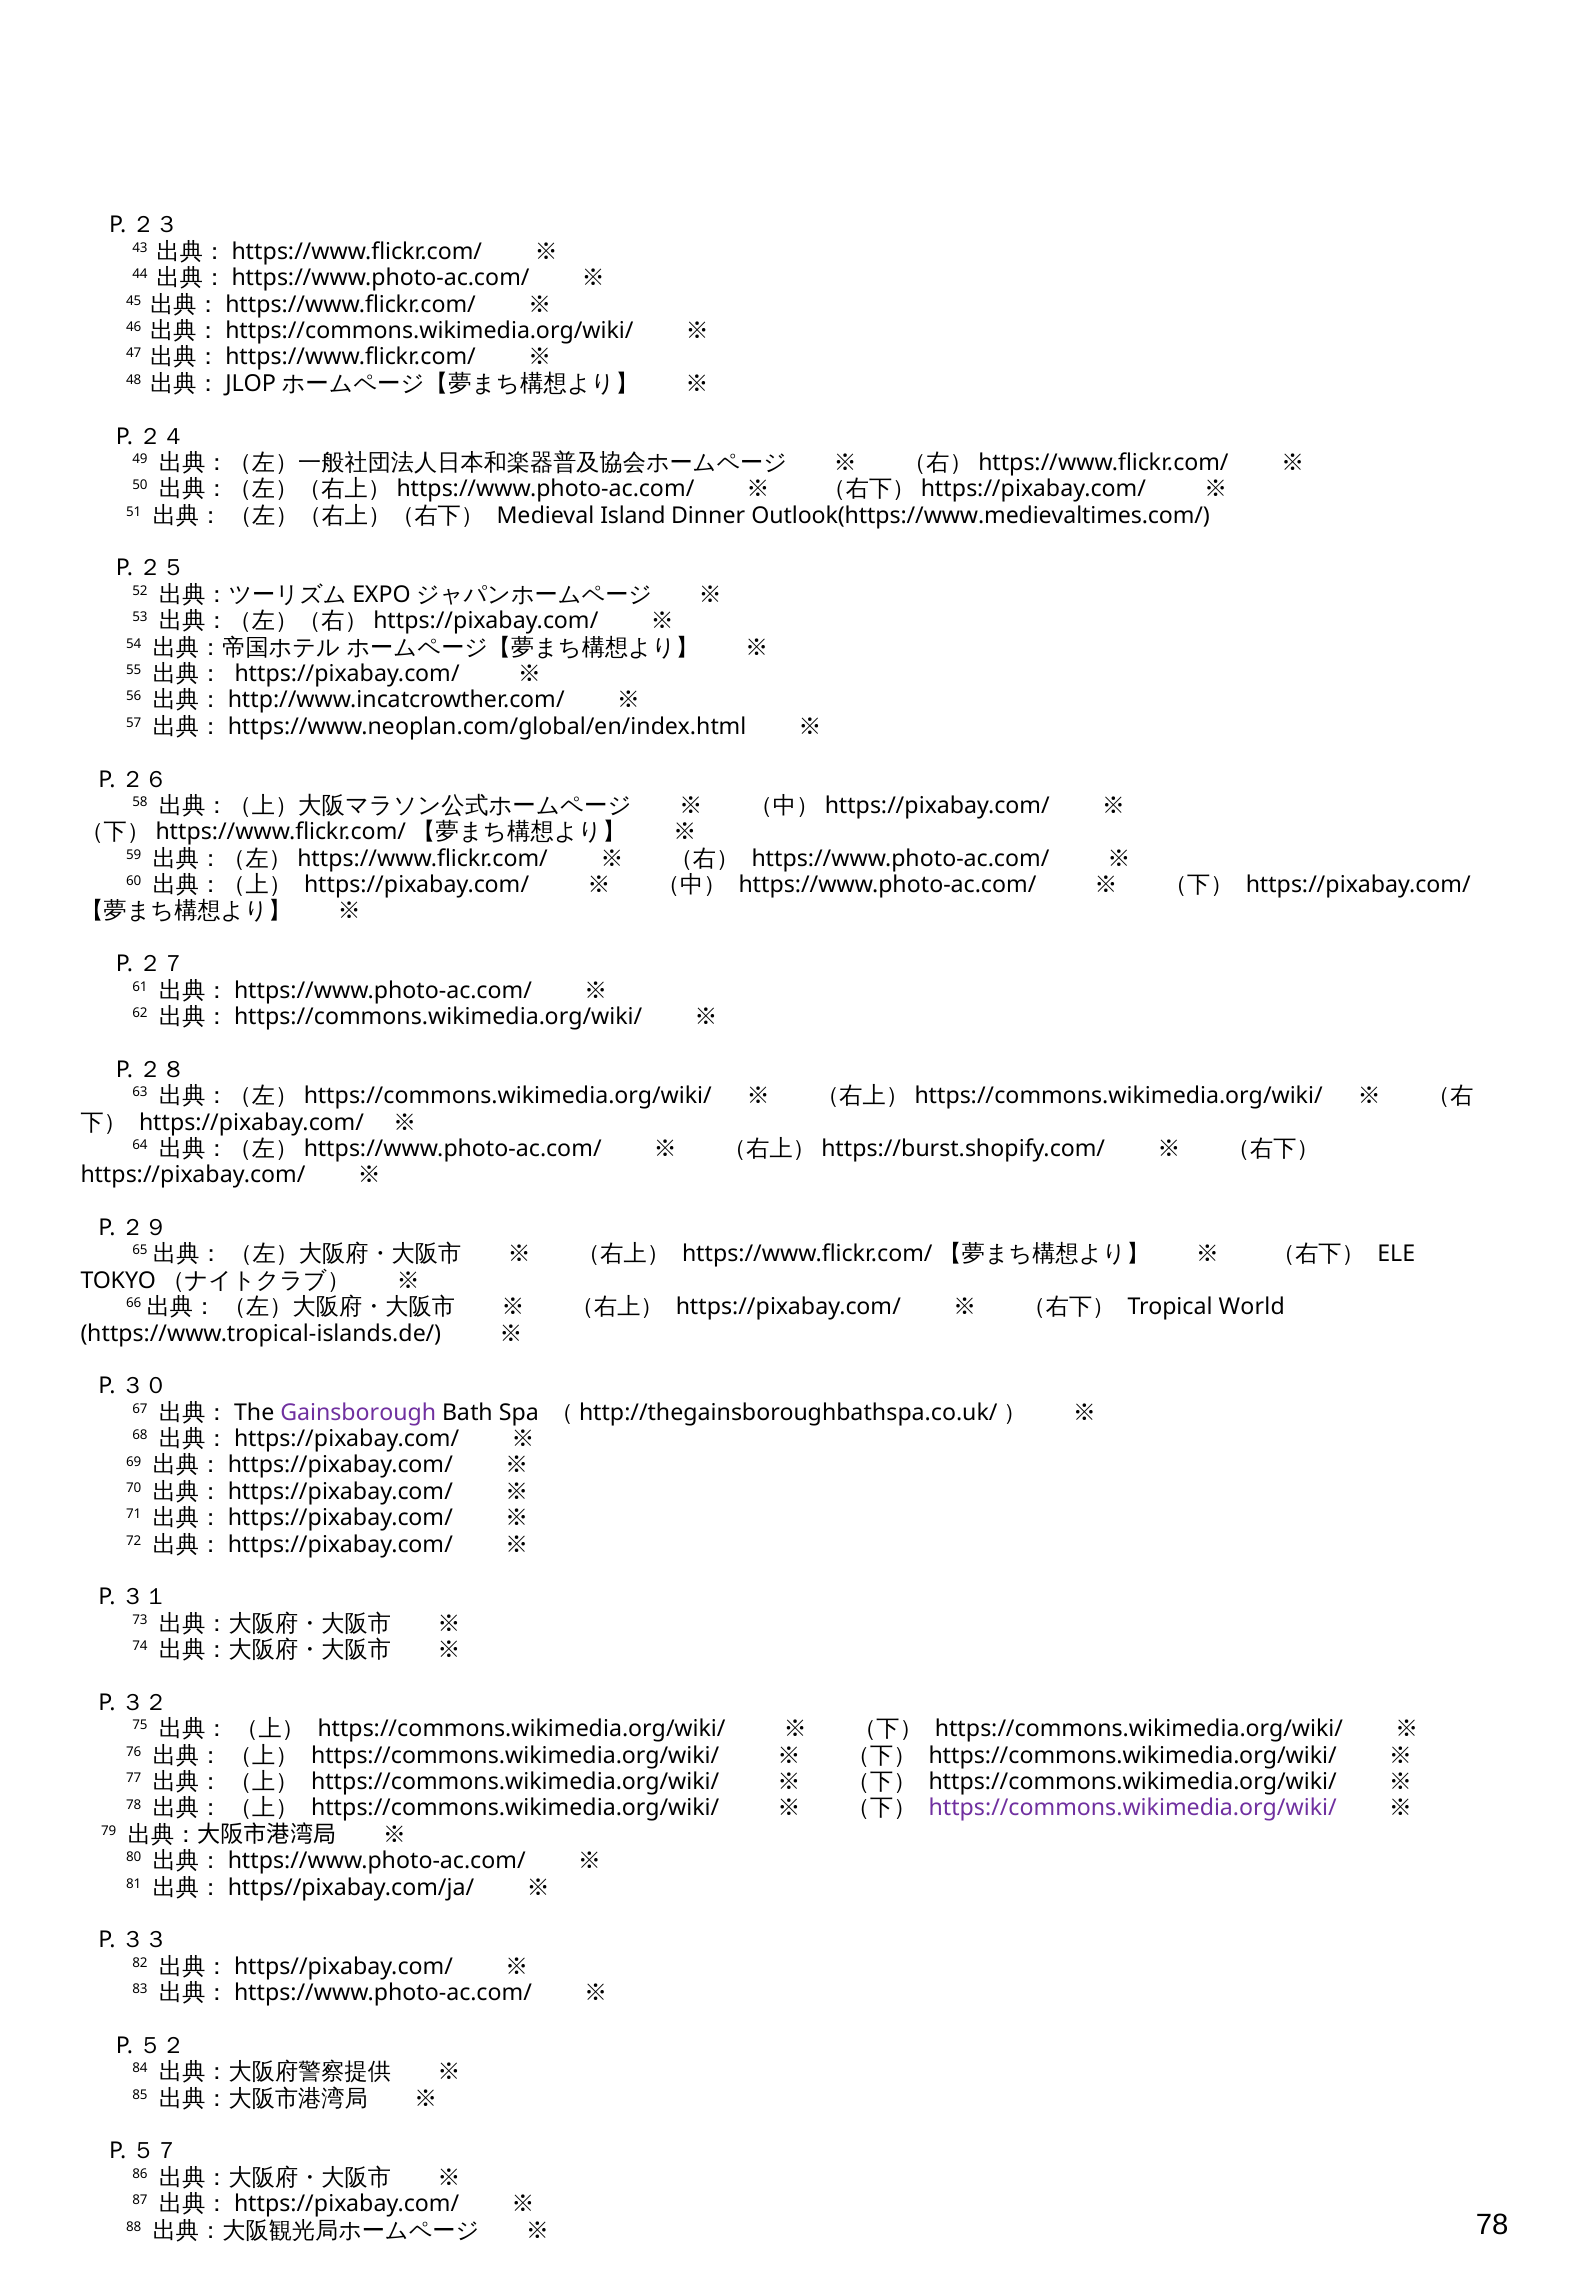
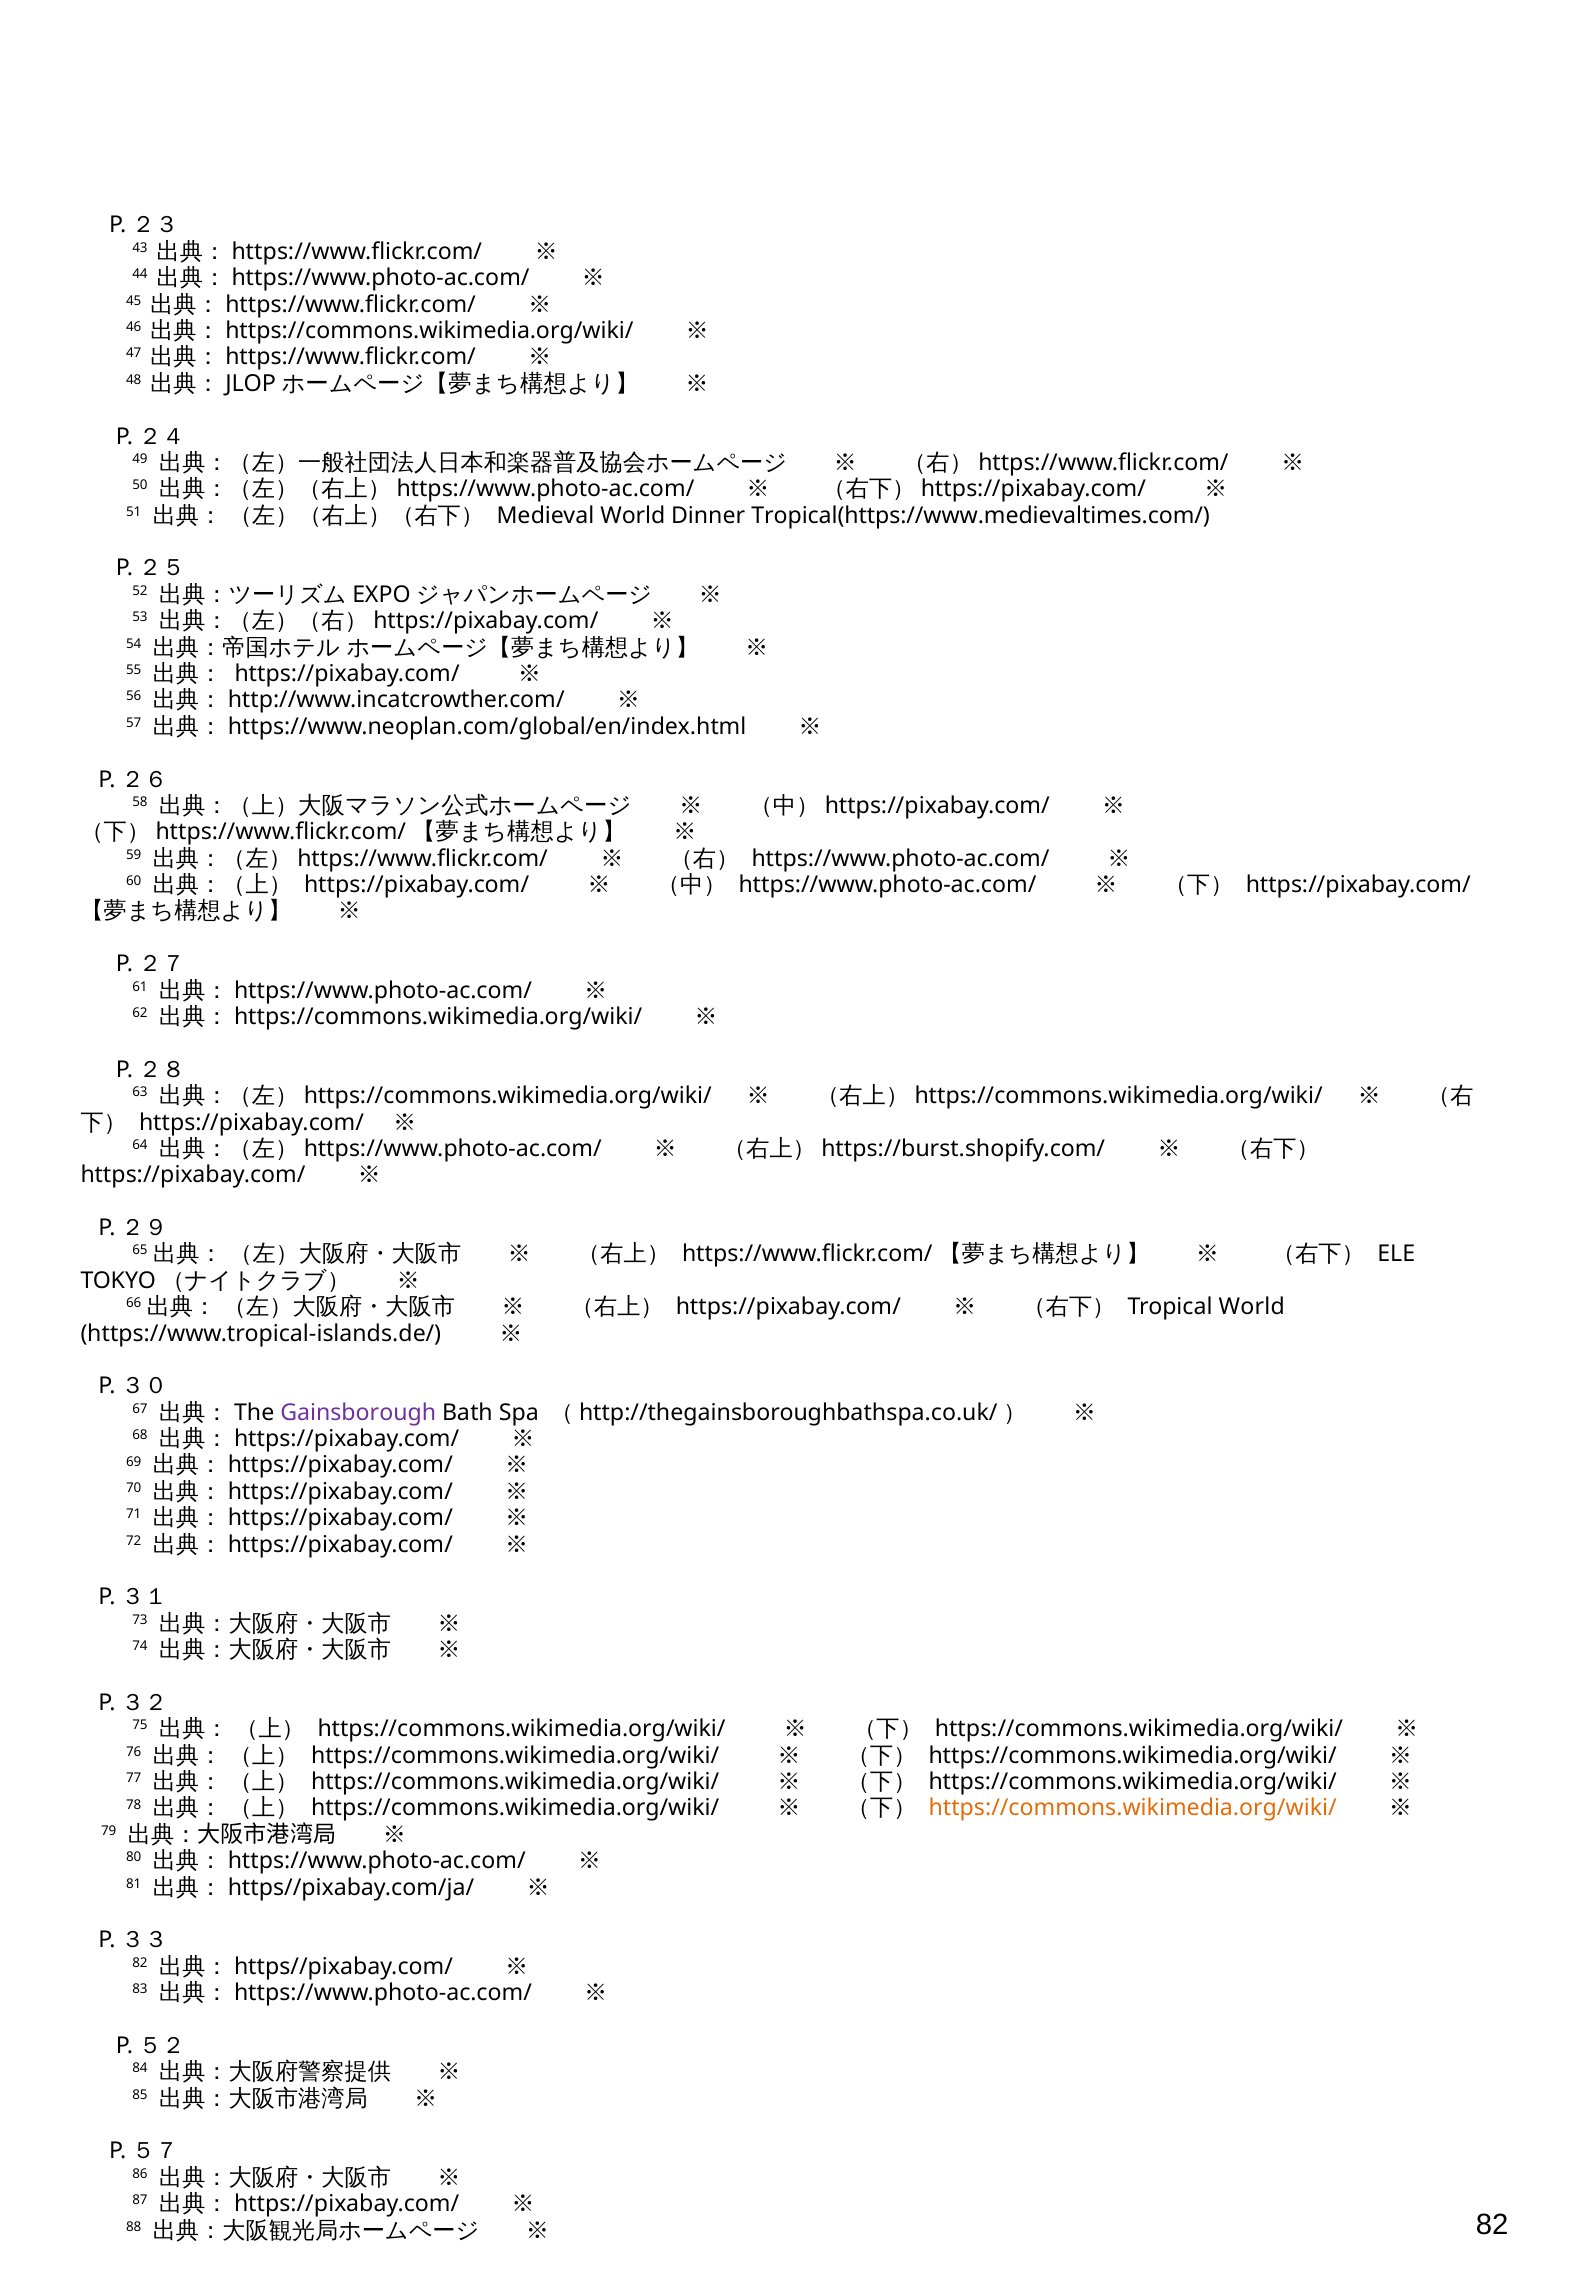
Medieval Island: Island -> World
Outlook(https://www.medievaltimes.com/: Outlook(https://www.medievaltimes.com/ -> Tropical(https://www.medievaltimes.com/
https://commons.wikimedia.org/wiki/ at (1133, 1809) colour: purple -> orange
78 at (1492, 2225): 78 -> 82
